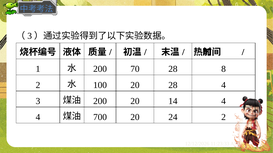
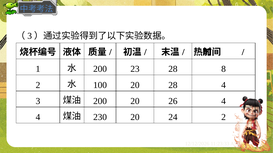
70: 70 -> 23
14: 14 -> 26
700: 700 -> 230
